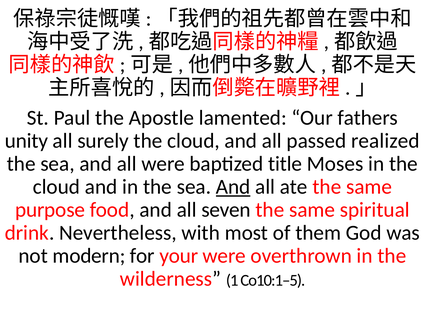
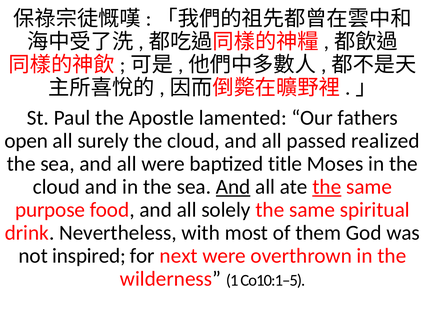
unity: unity -> open
the at (327, 187) underline: none -> present
seven: seven -> solely
modern: modern -> inspired
your: your -> next
